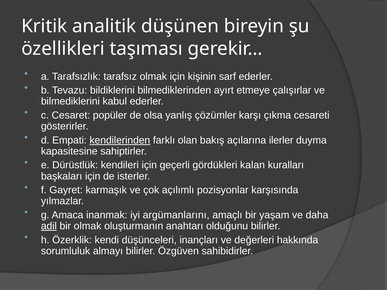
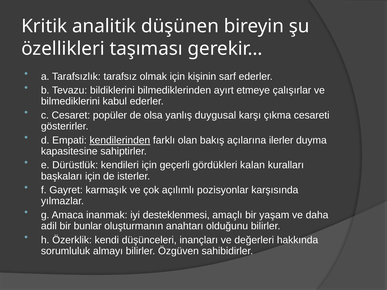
çözümler: çözümler -> duygusal
argümanlarını: argümanlarını -> desteklenmesi
adil underline: present -> none
bir olmak: olmak -> bunlar
